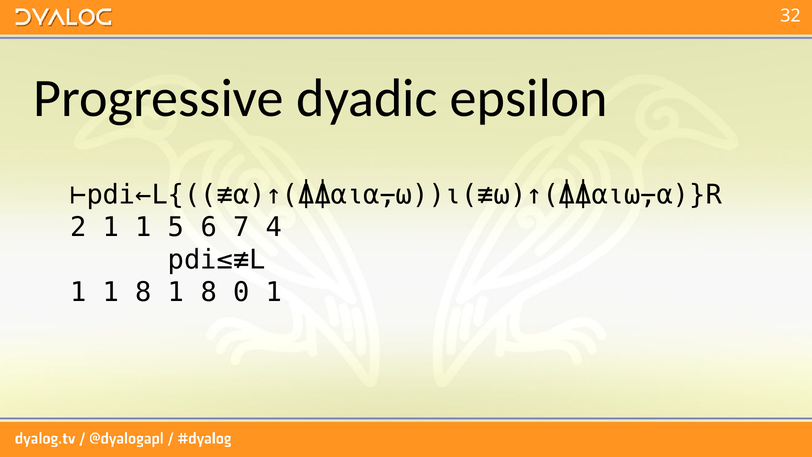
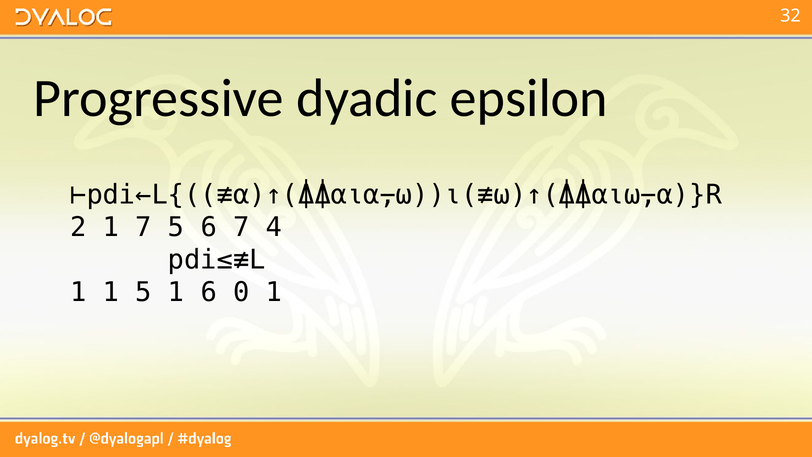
2 1 1: 1 -> 7
1 1 8: 8 -> 5
8 at (209, 292): 8 -> 6
